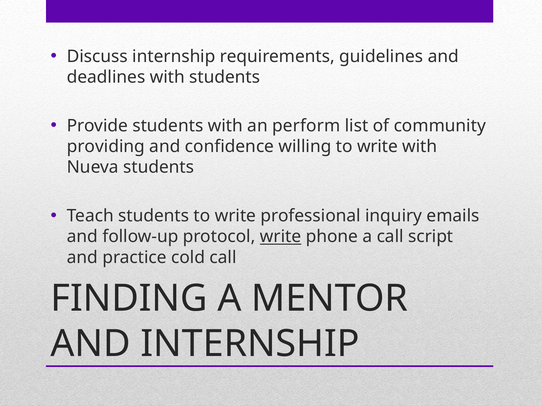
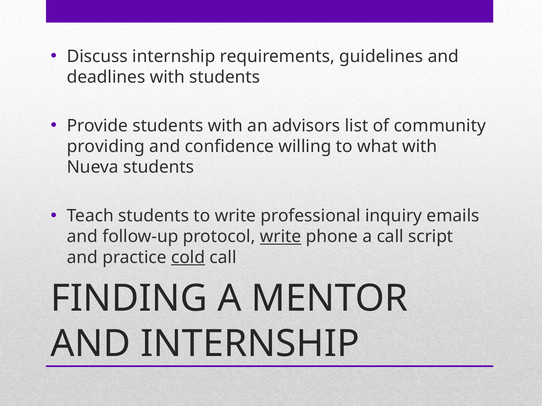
perform: perform -> advisors
willing to write: write -> what
cold underline: none -> present
